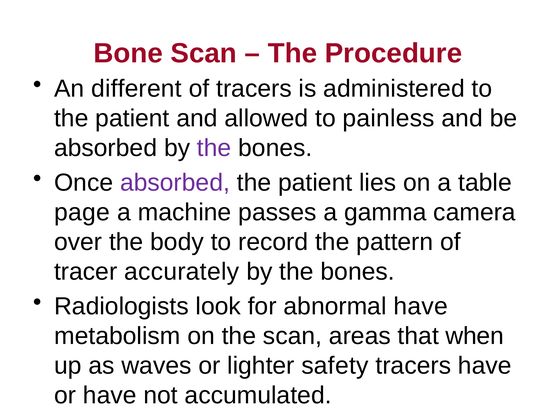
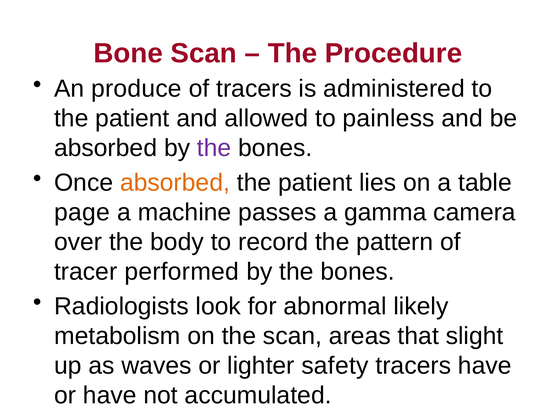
different: different -> produce
absorbed at (175, 183) colour: purple -> orange
accurately: accurately -> performed
abnormal have: have -> likely
when: when -> slight
